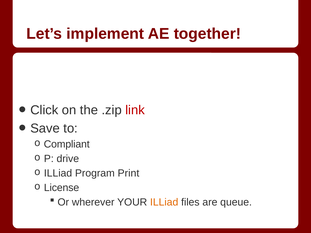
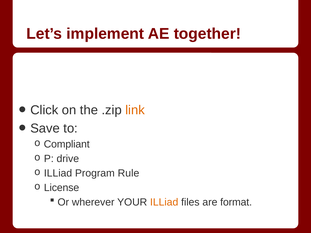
link colour: red -> orange
Print: Print -> Rule
queue: queue -> format
